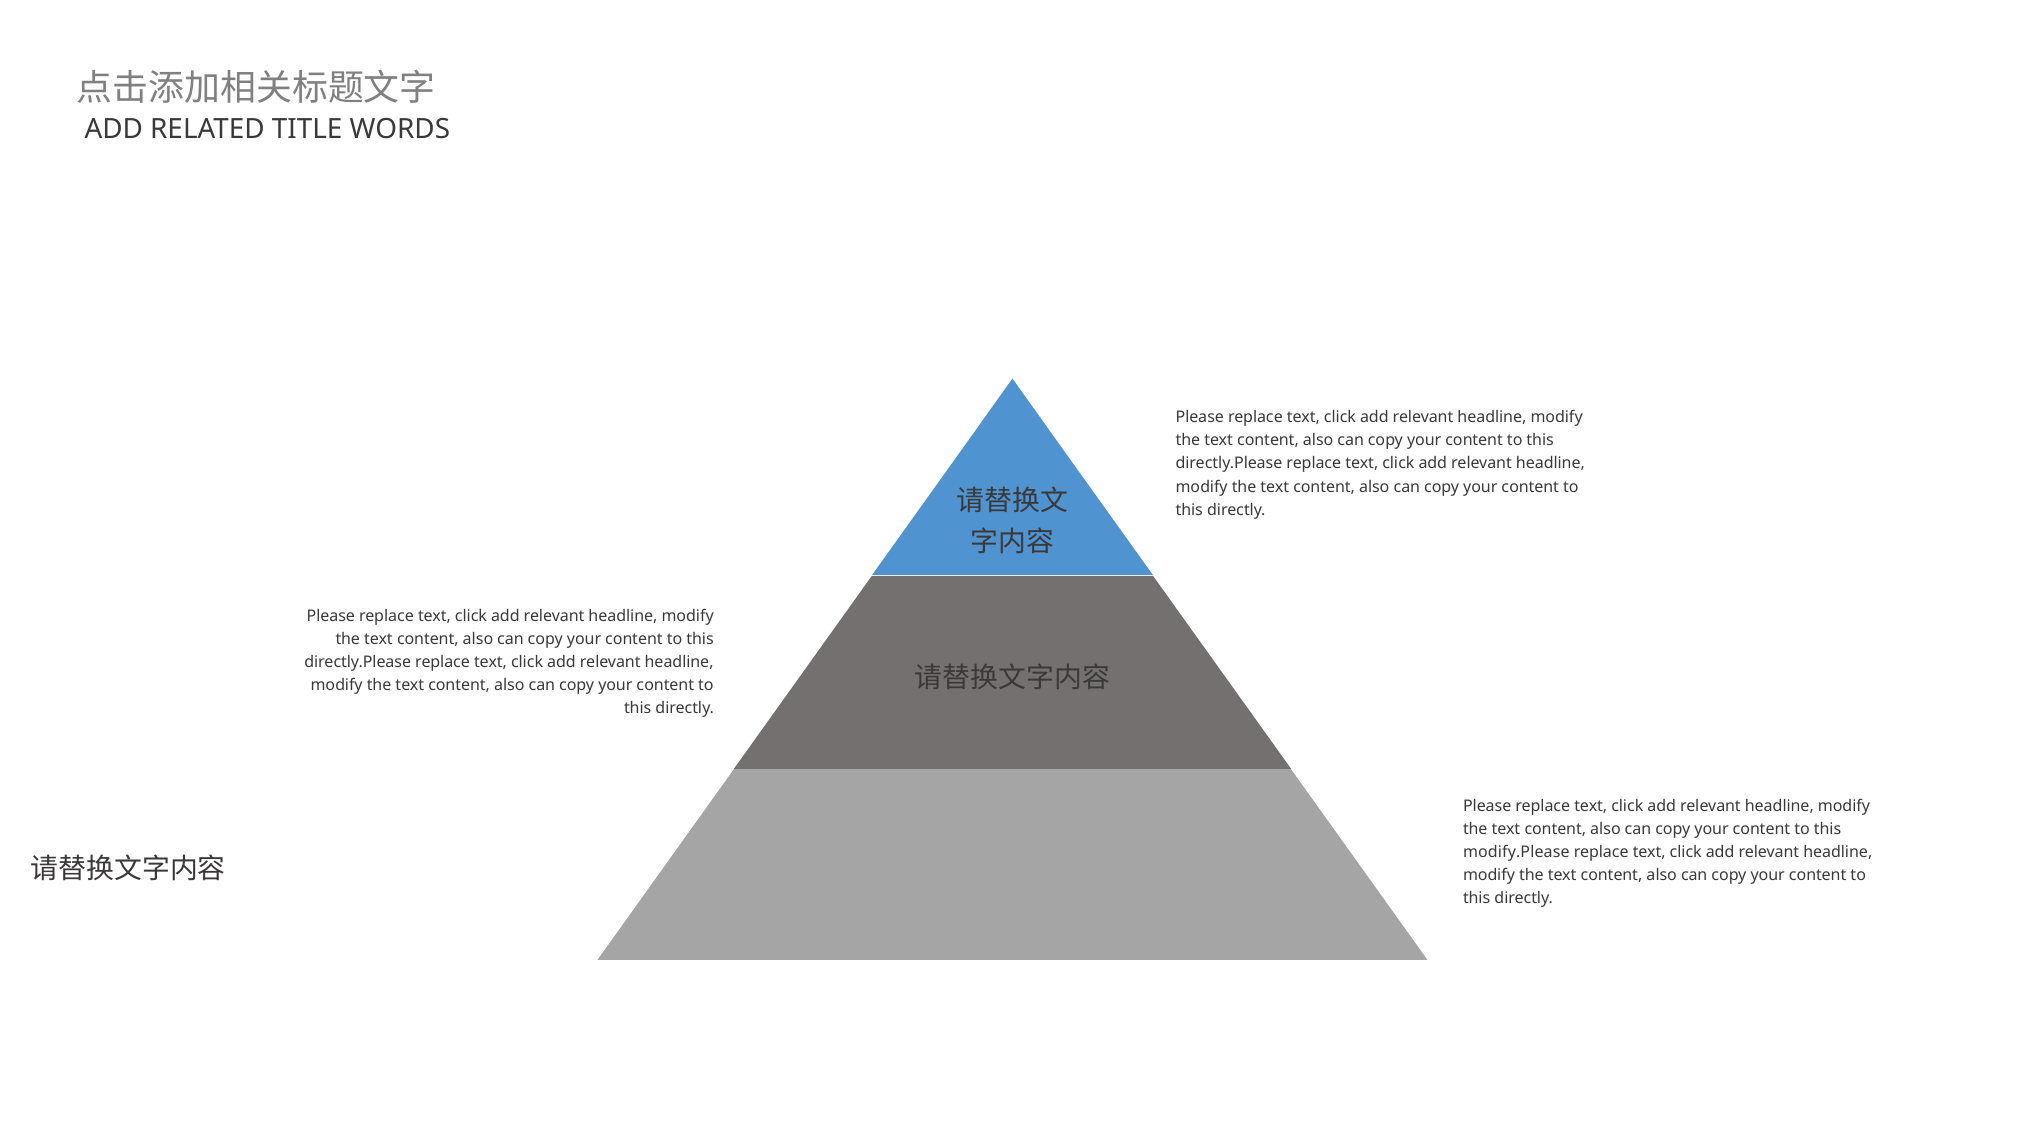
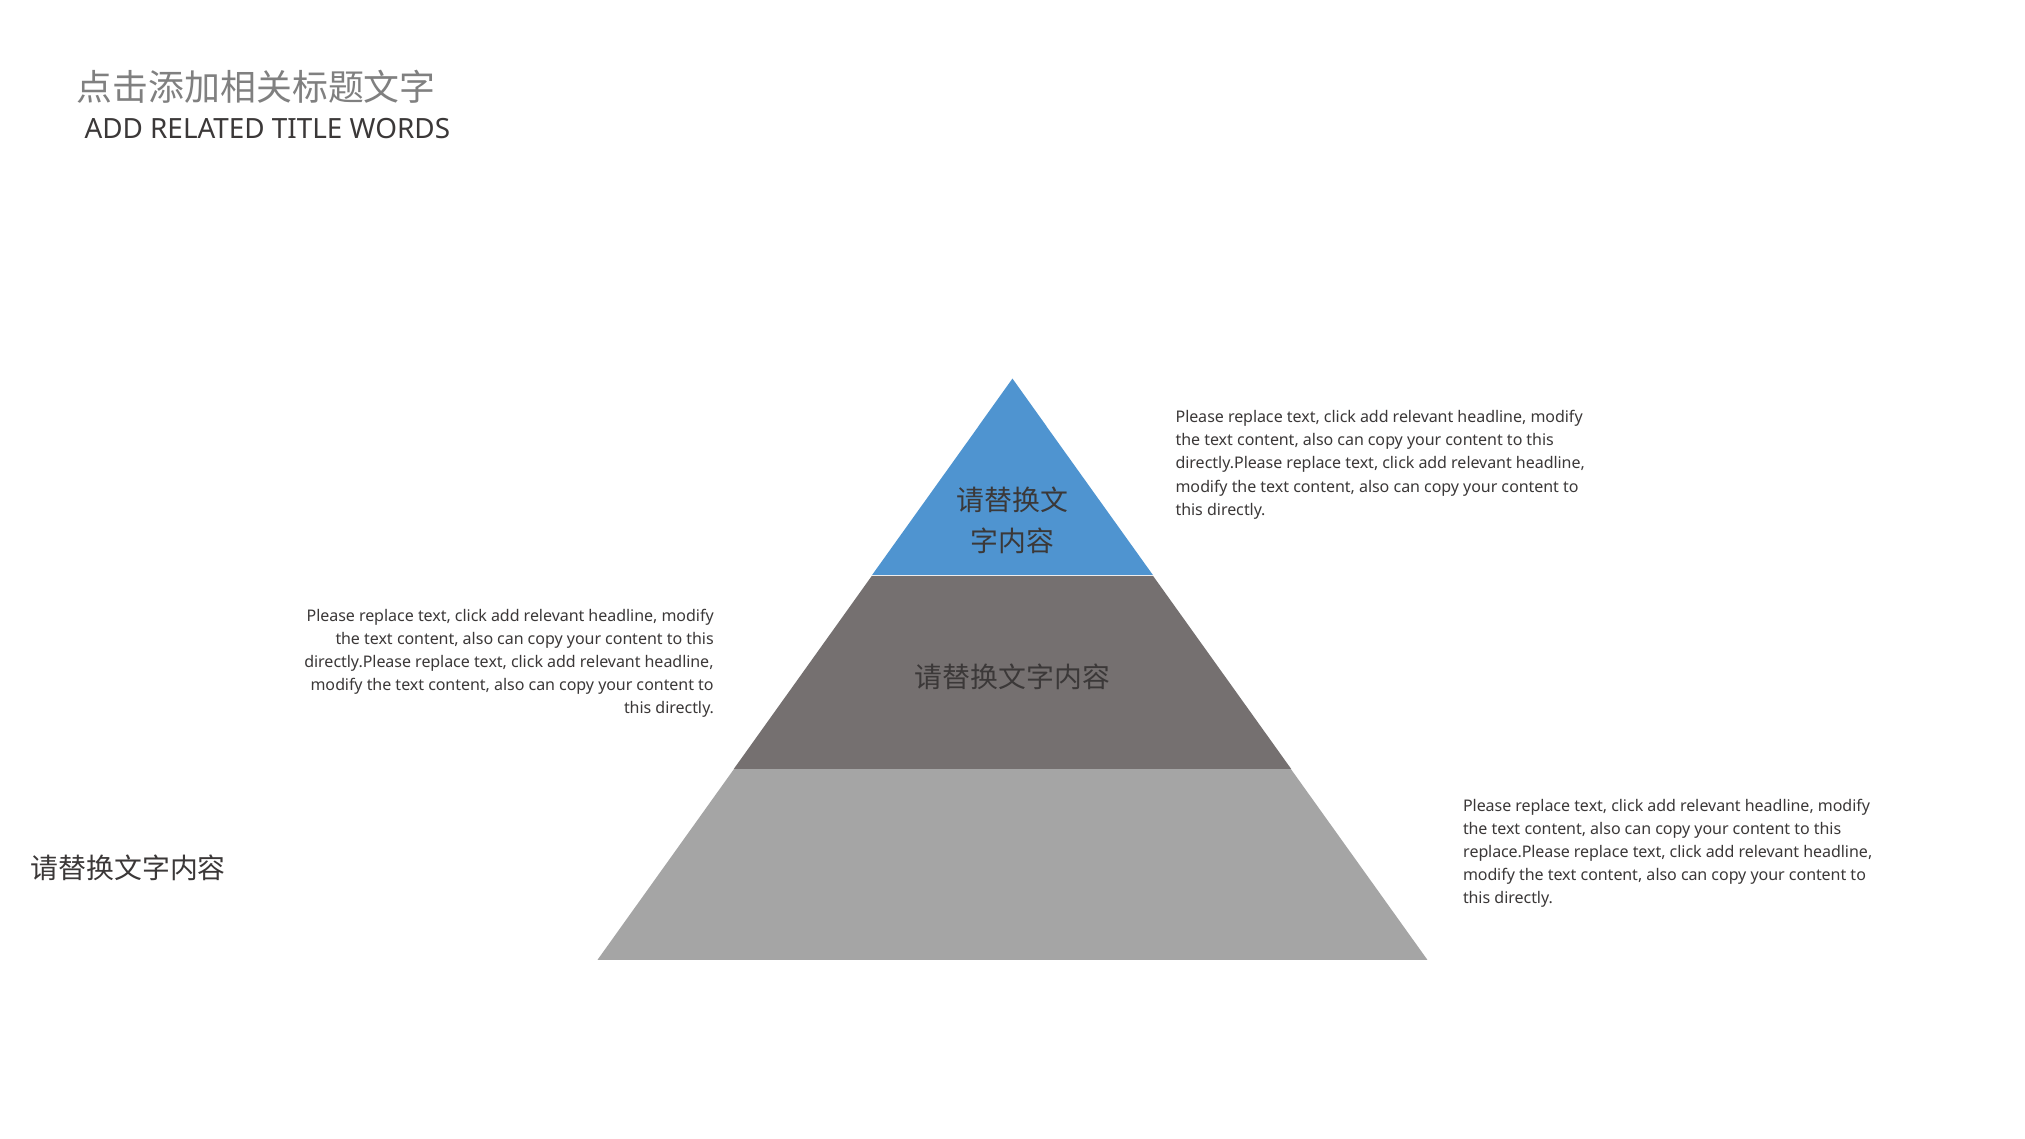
modify.Please: modify.Please -> replace.Please
